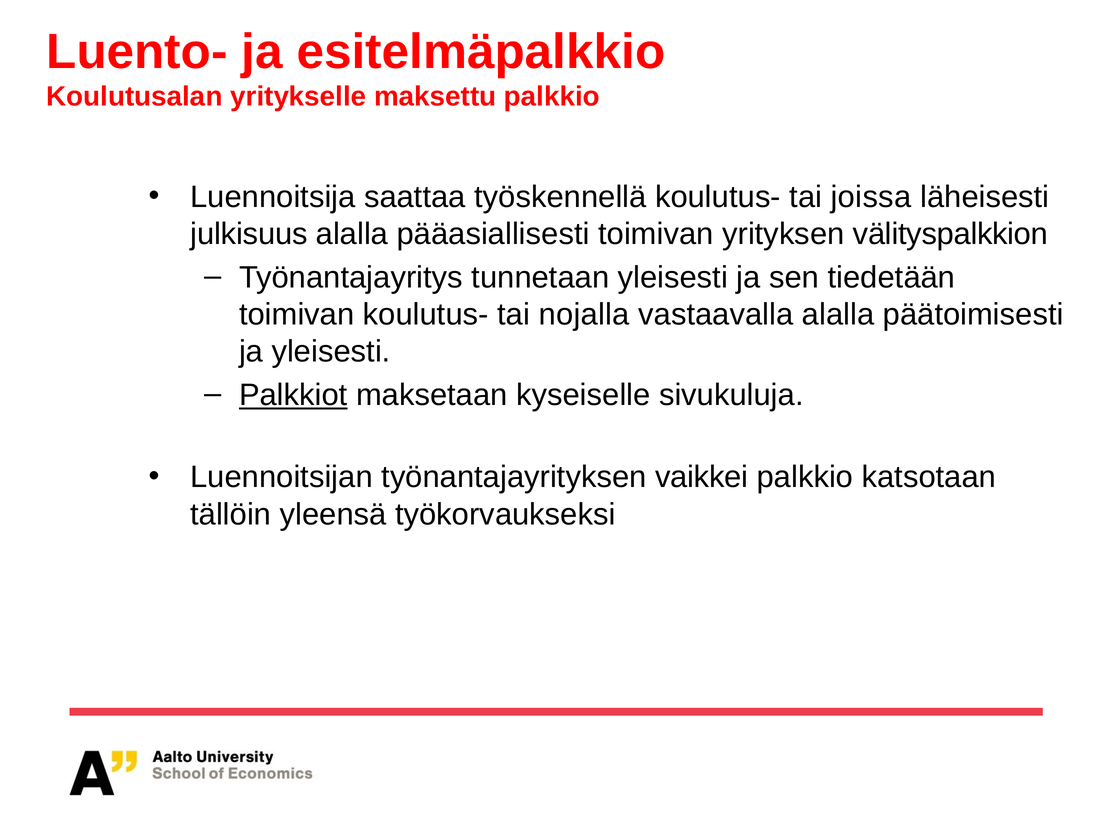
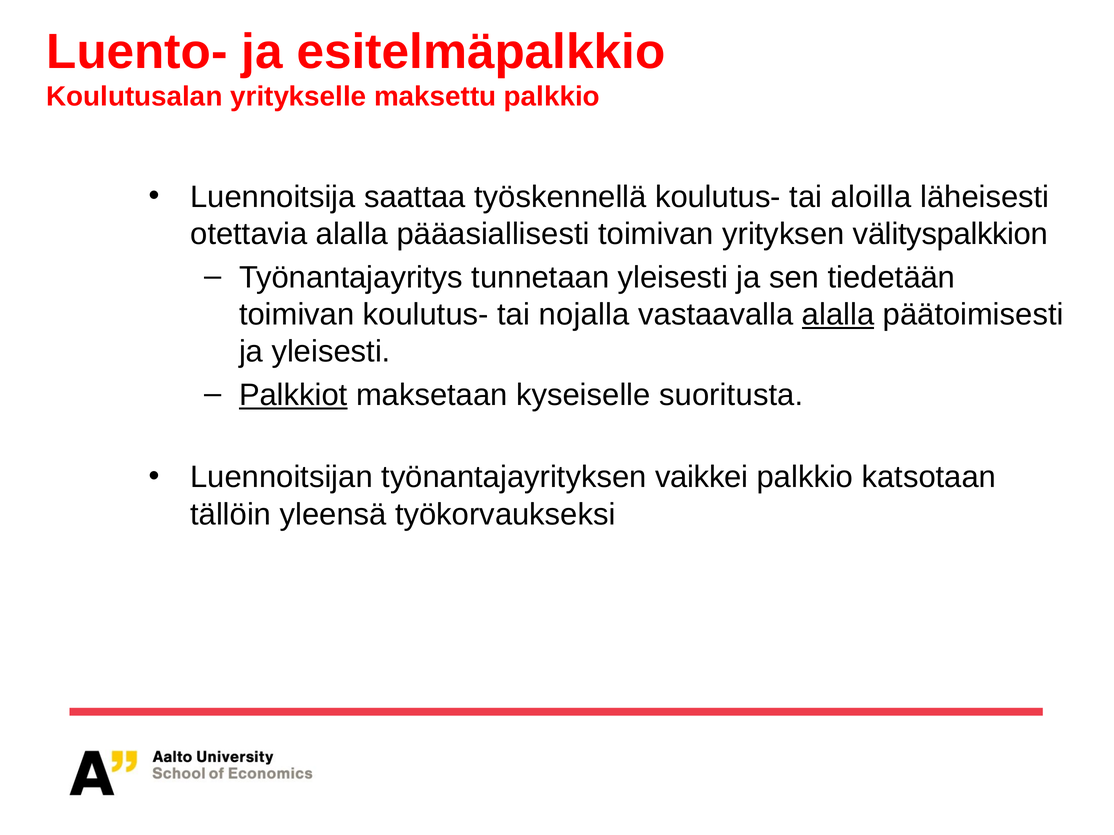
joissa: joissa -> aloilla
julkisuus: julkisuus -> otettavia
alalla at (838, 315) underline: none -> present
sivukuluja: sivukuluja -> suoritusta
